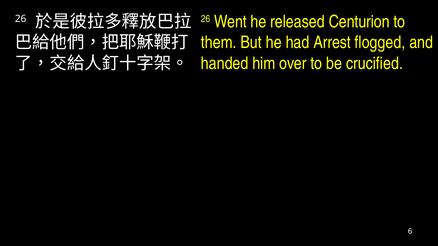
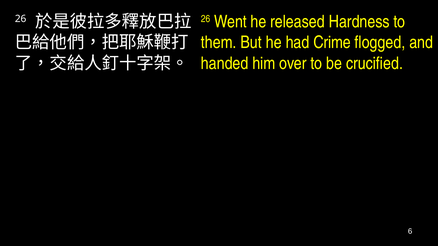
Centurion: Centurion -> Hardness
Arrest: Arrest -> Crime
